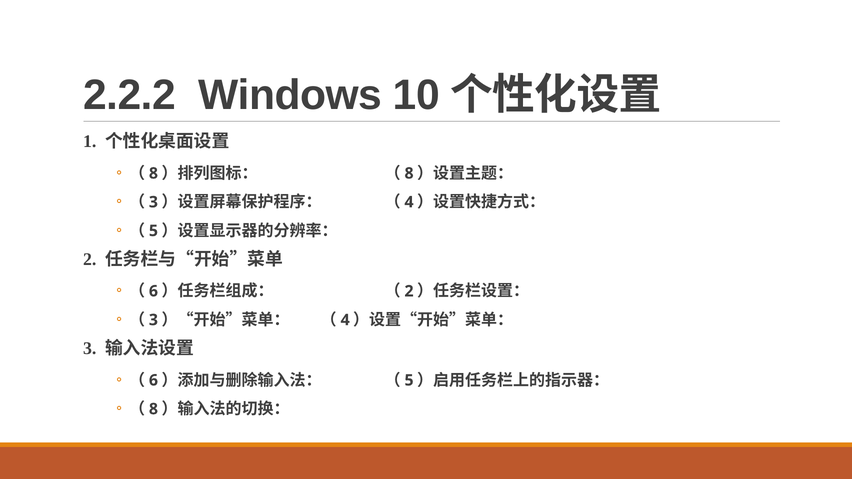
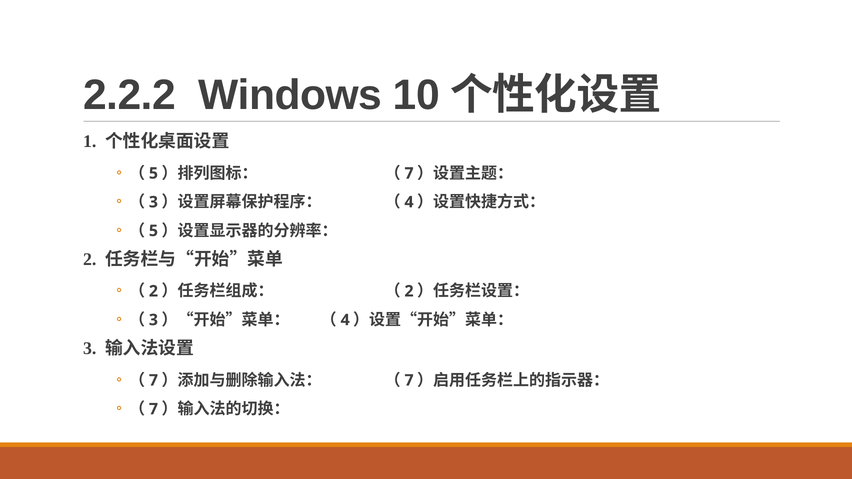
8 at (153, 173): 8 -> 5
8 at (409, 173): 8 -> 7
6 at (153, 291): 6 -> 2
6 at (153, 380): 6 -> 7
5 at (409, 380): 5 -> 7
8 at (153, 409): 8 -> 7
